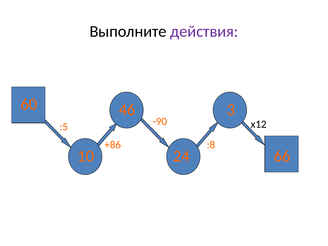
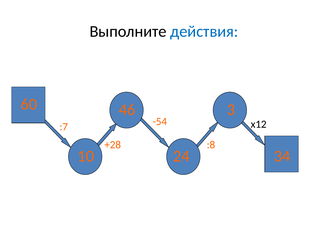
действия colour: purple -> blue
-90: -90 -> -54
:5: :5 -> :7
+86: +86 -> +28
66: 66 -> 34
